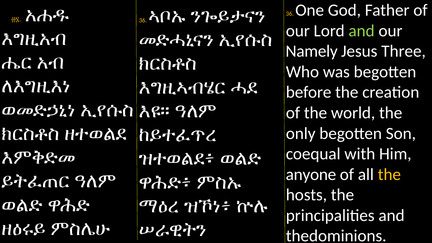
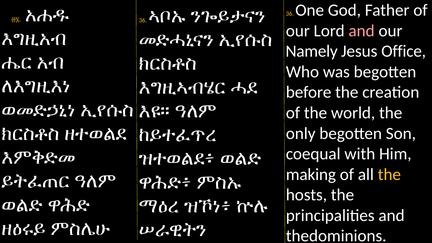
and at (362, 31) colour: light green -> pink
Three: Three -> Office
anyone: anyone -> making
